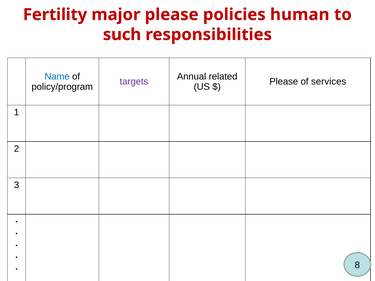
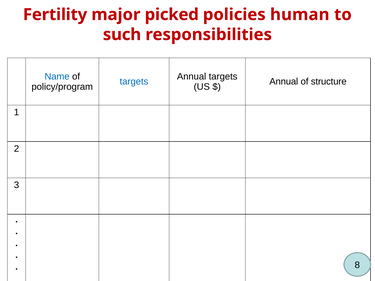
major please: please -> picked
Annual related: related -> targets
targets at (134, 82) colour: purple -> blue
Please at (284, 82): Please -> Annual
services: services -> structure
